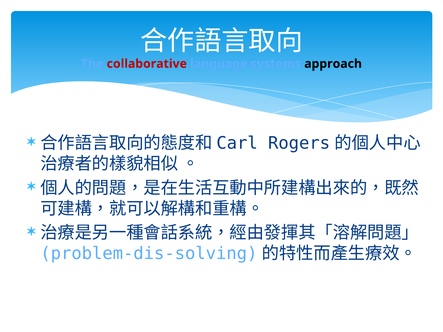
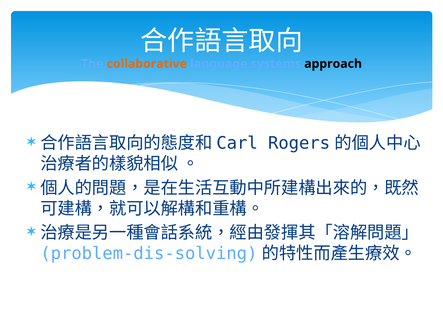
collaborative colour: red -> orange
